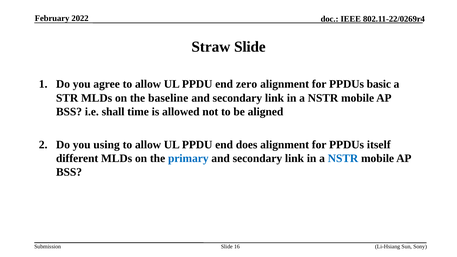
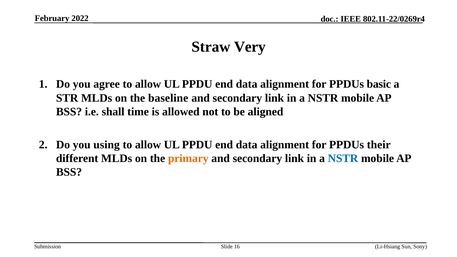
Straw Slide: Slide -> Very
zero at (247, 84): zero -> data
does at (247, 145): does -> data
itself: itself -> their
primary colour: blue -> orange
